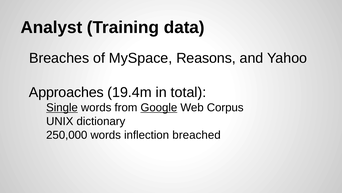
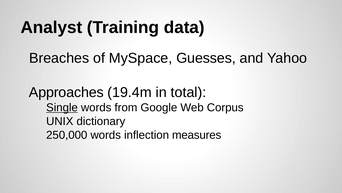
Reasons: Reasons -> Guesses
Google underline: present -> none
breached: breached -> measures
